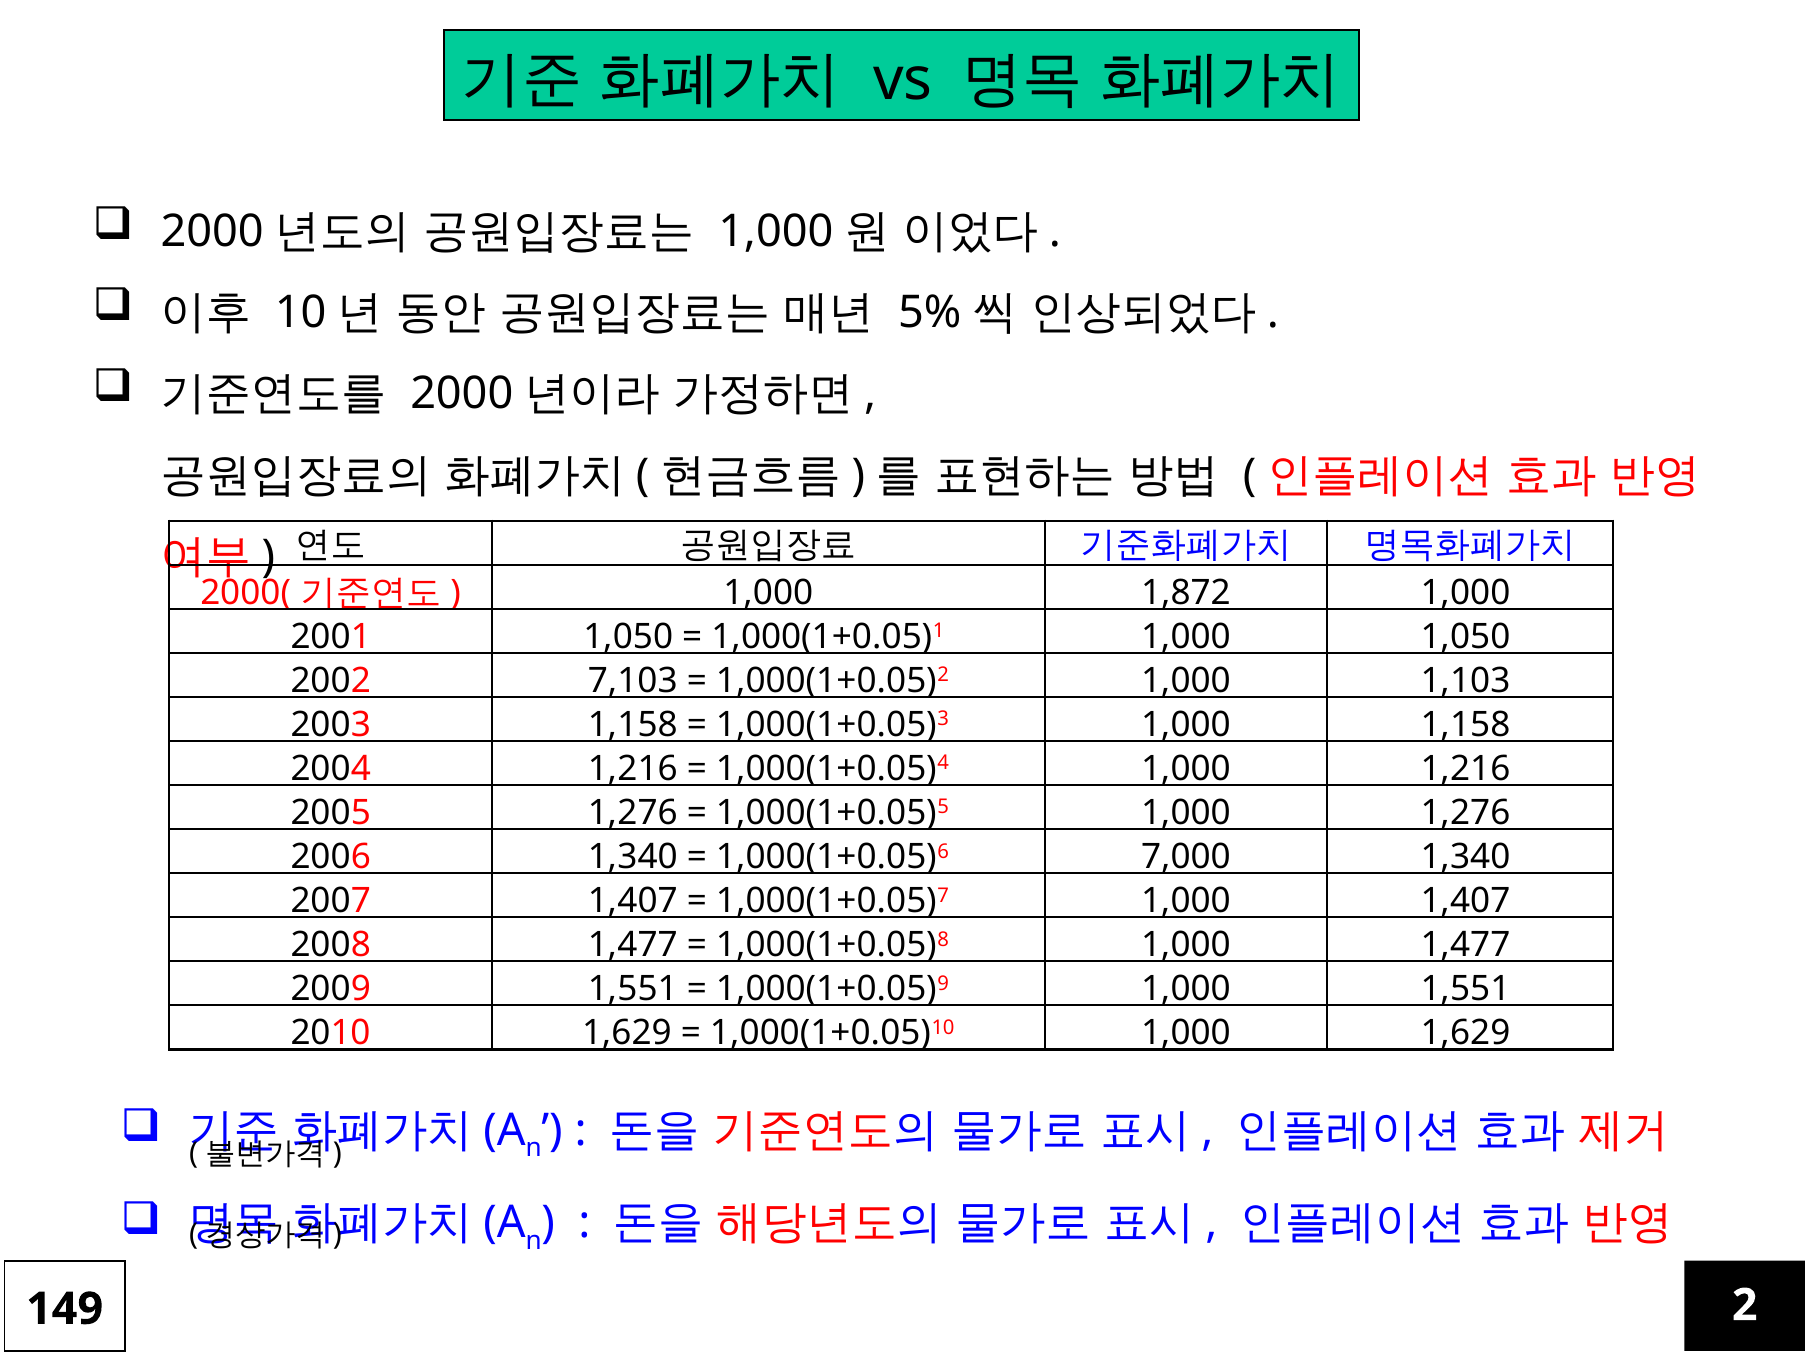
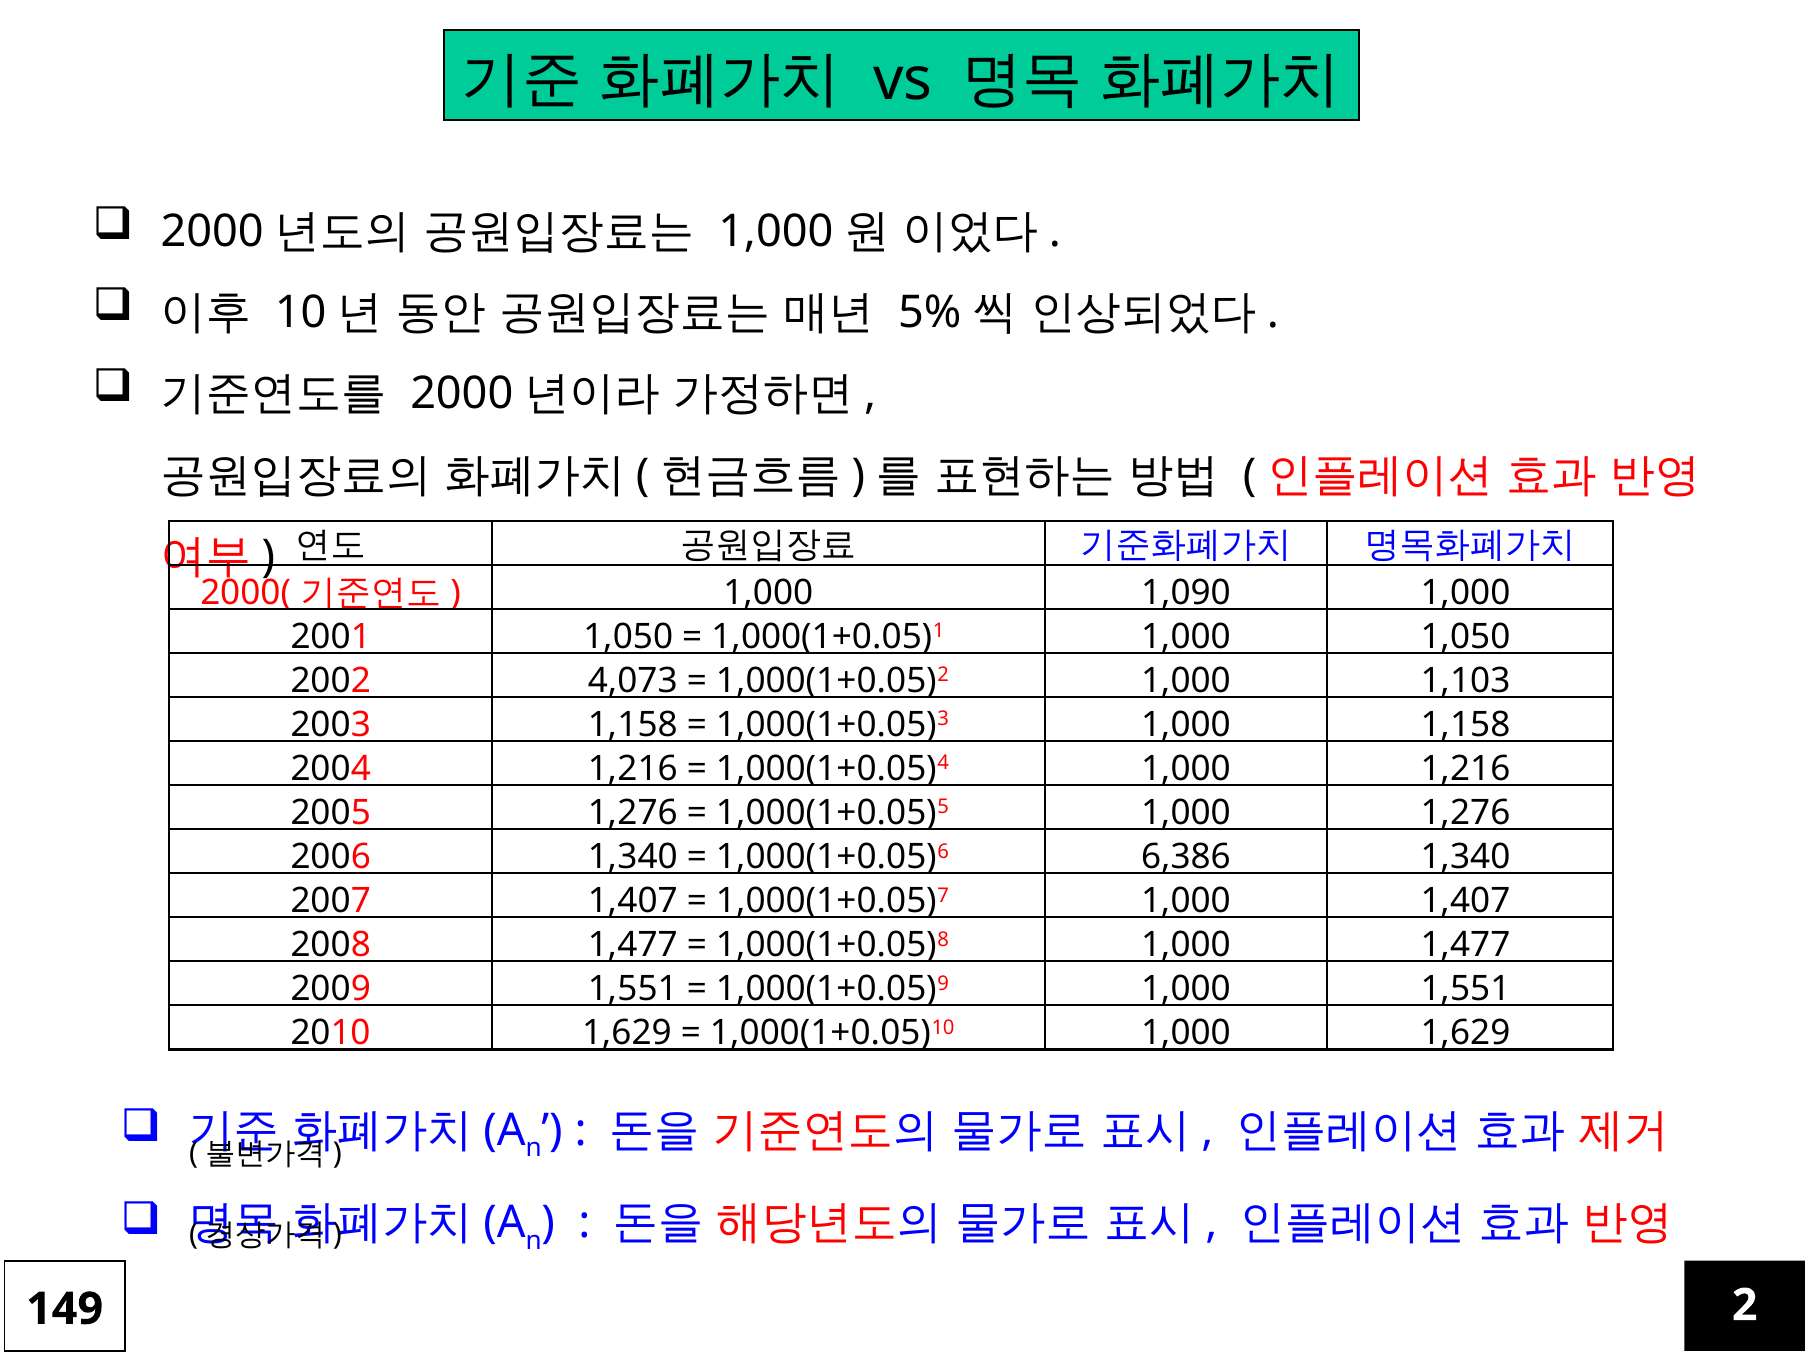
1,872: 1,872 -> 1,090
7,103: 7,103 -> 4,073
7,000: 7,000 -> 6,386
